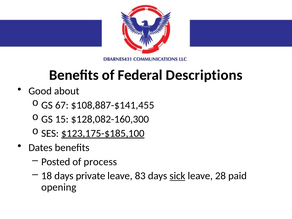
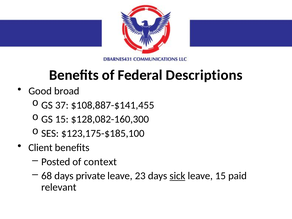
about: about -> broad
67: 67 -> 37
$123,175-$185,100 underline: present -> none
Dates: Dates -> Client
process: process -> context
18: 18 -> 68
83: 83 -> 23
leave 28: 28 -> 15
opening: opening -> relevant
